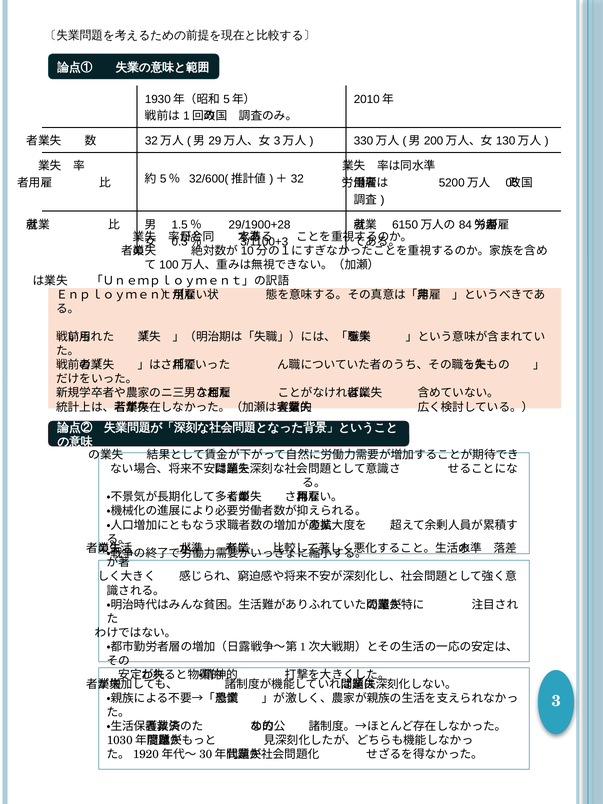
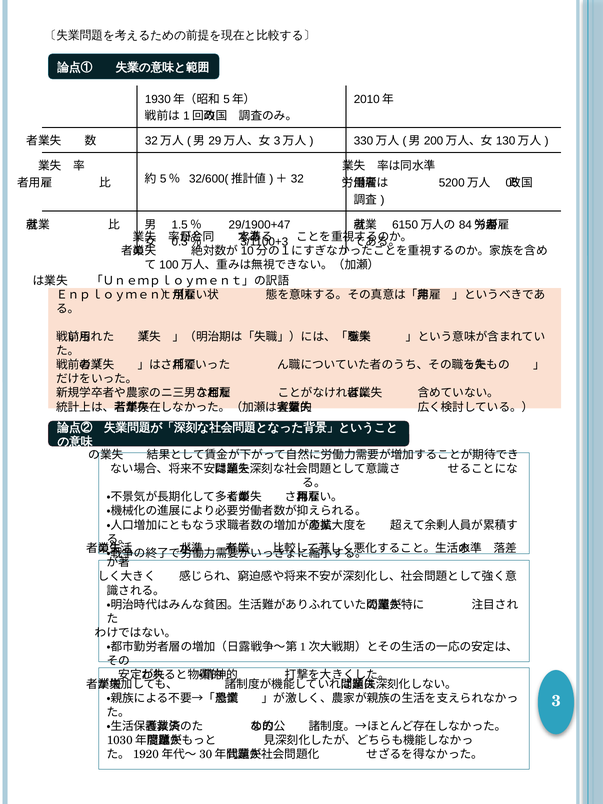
29/1900+28: 29/1900+28 -> 29/1900+47
